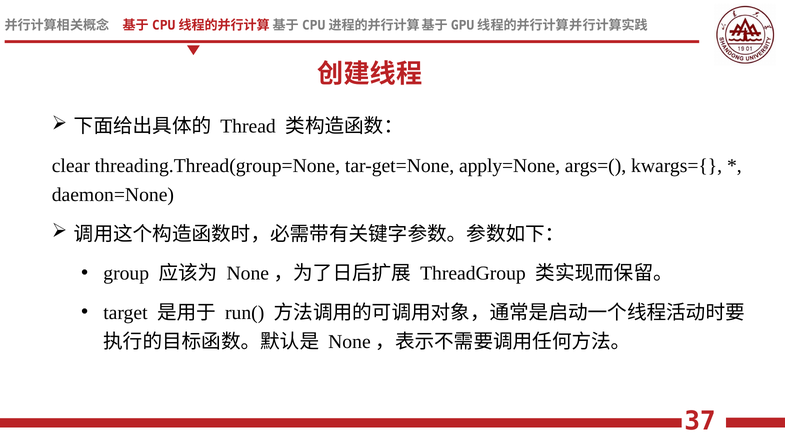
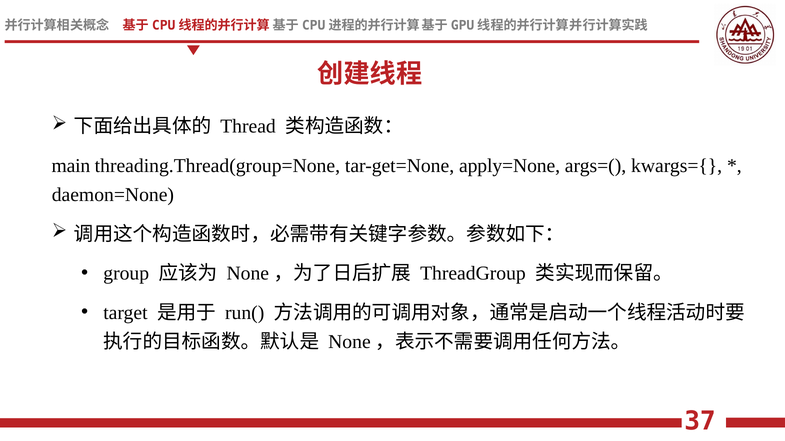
clear: clear -> main
